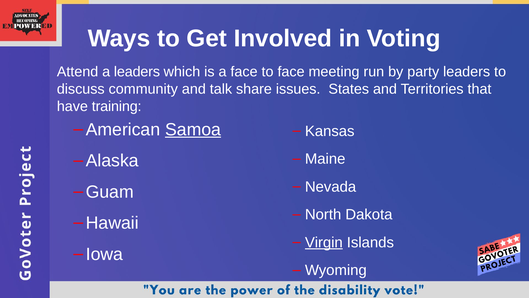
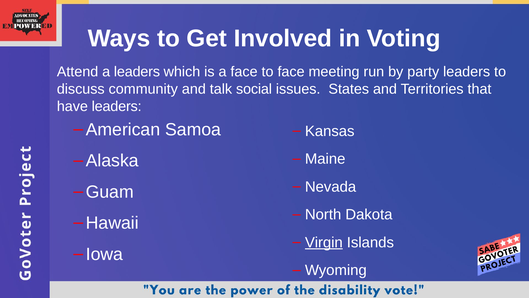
share: share -> social
have training: training -> leaders
Samoa underline: present -> none
